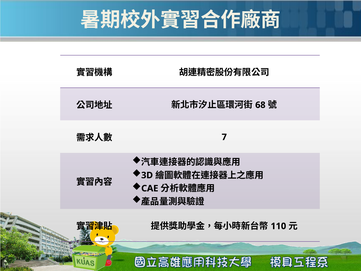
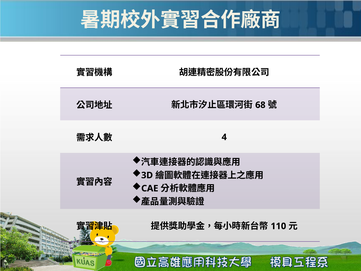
7: 7 -> 4
